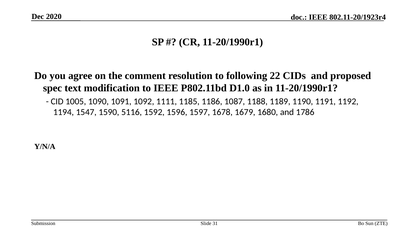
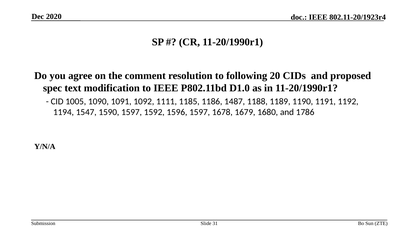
22: 22 -> 20
1087: 1087 -> 1487
1590 5116: 5116 -> 1597
